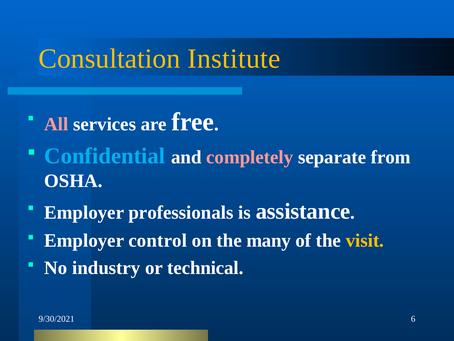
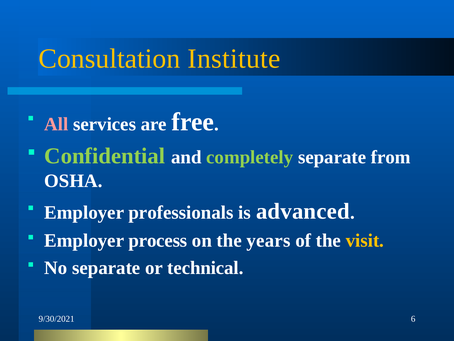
Confidential colour: light blue -> light green
completely colour: pink -> light green
assistance: assistance -> advanced
control: control -> process
many: many -> years
No industry: industry -> separate
